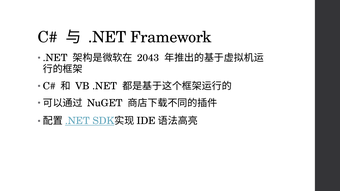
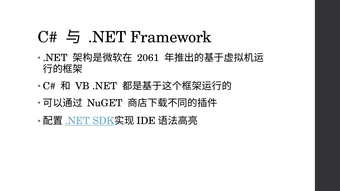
2043: 2043 -> 2061
